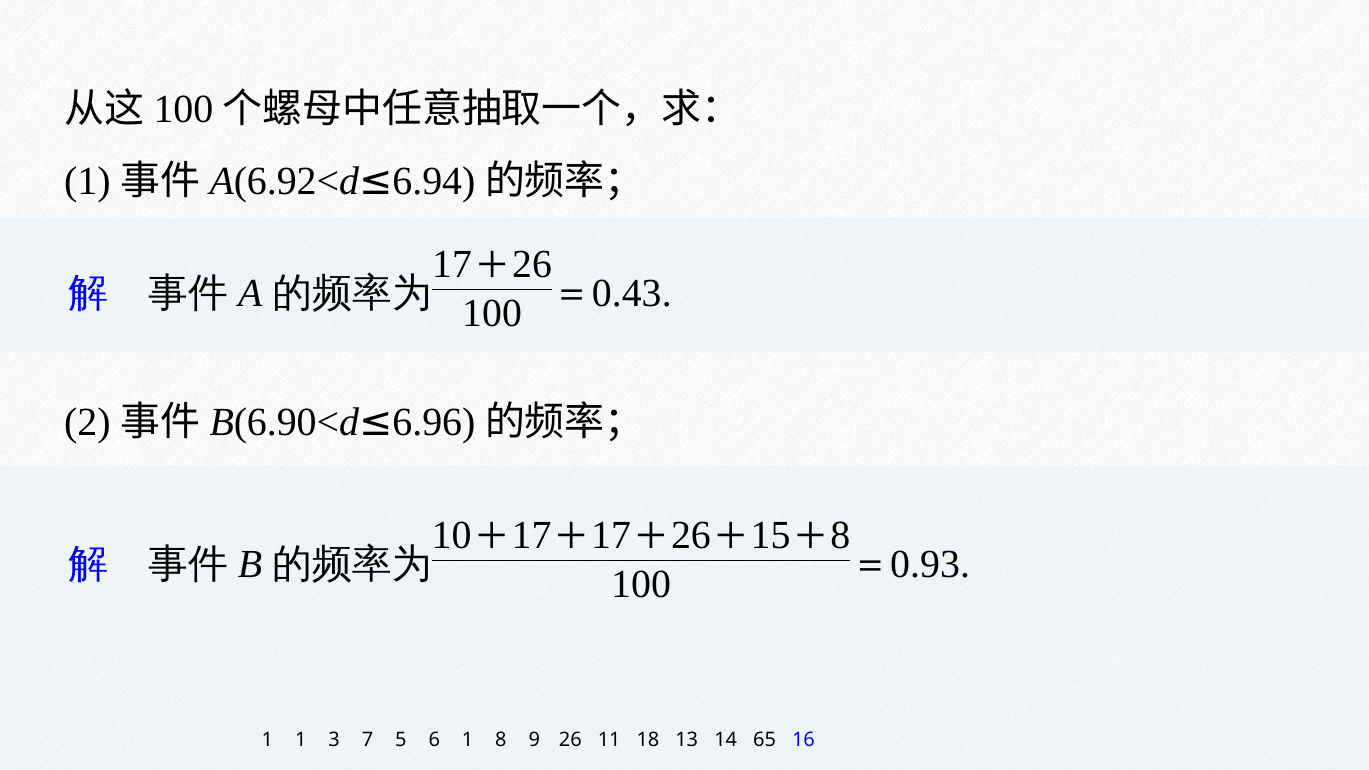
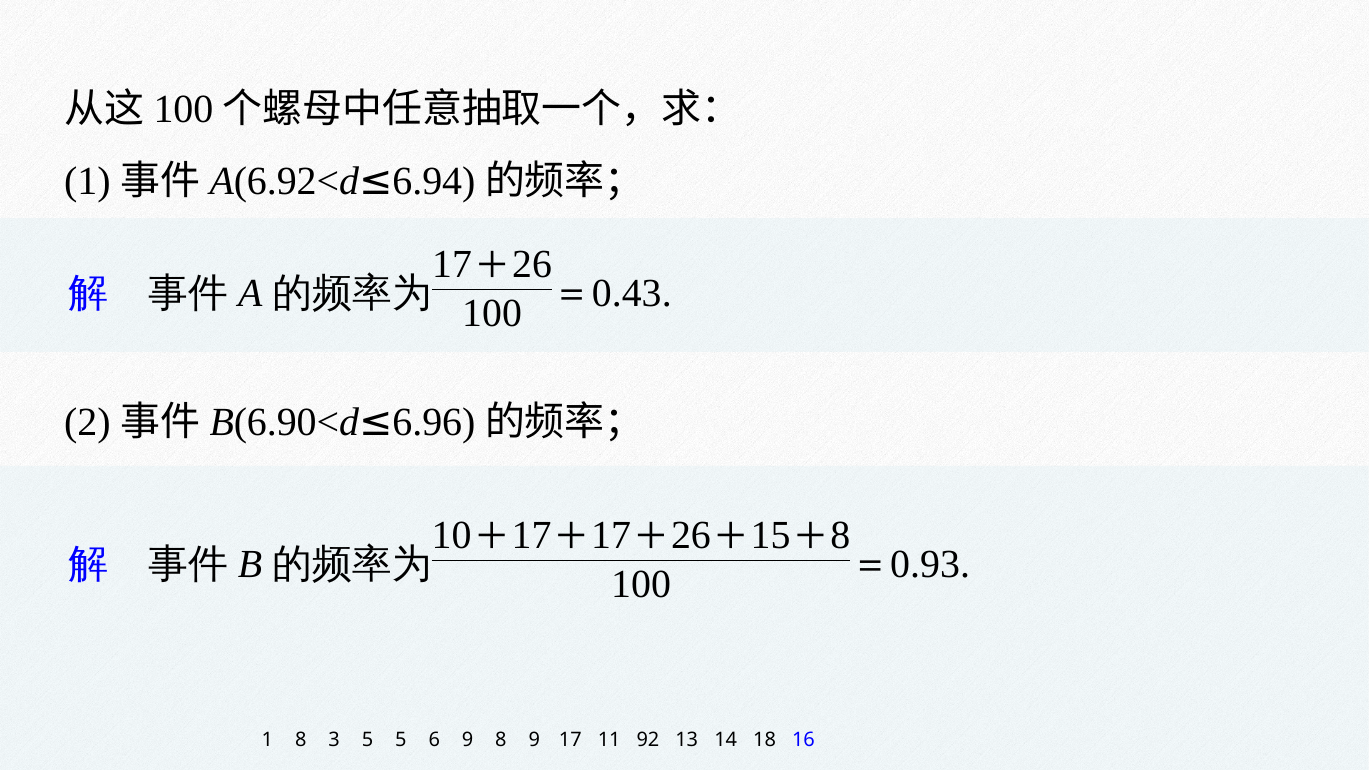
1 1: 1 -> 8
3 7: 7 -> 5
6 1: 1 -> 9
9 26: 26 -> 17
18: 18 -> 92
65: 65 -> 18
